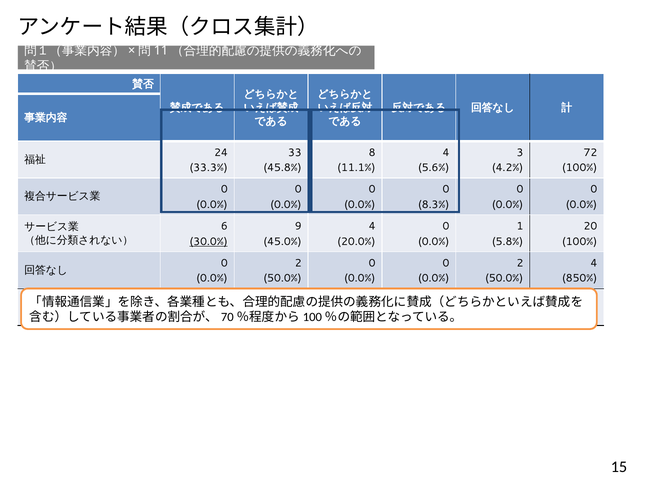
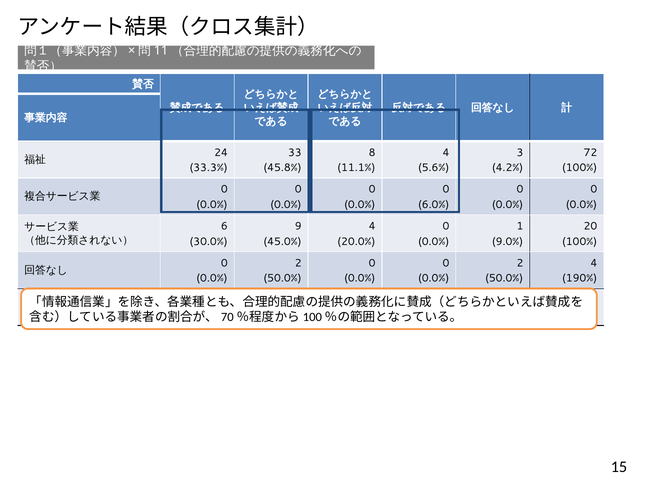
8.3%: 8.3% -> 6.0%
30.0% underline: present -> none
5.8%: 5.8% -> 9.0%
850%: 850% -> 190%
